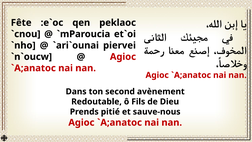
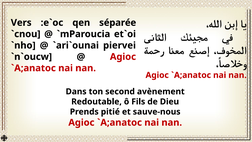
Fête: Fête -> Vers
peklaoc: peklaoc -> séparée
